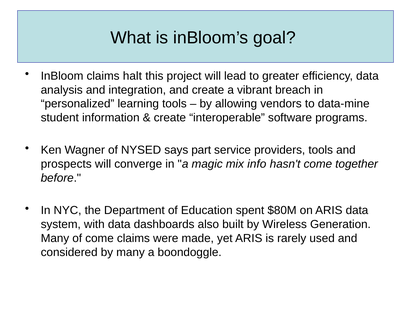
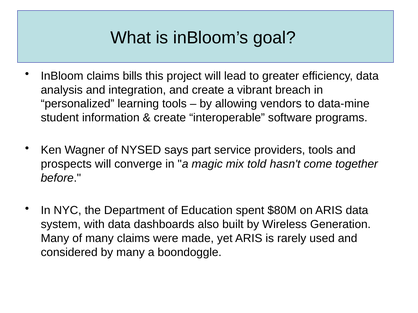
halt: halt -> bills
info: info -> told
of come: come -> many
